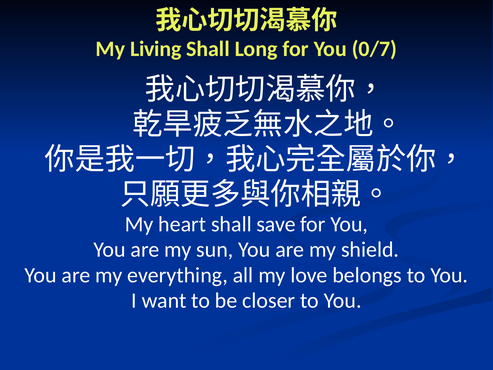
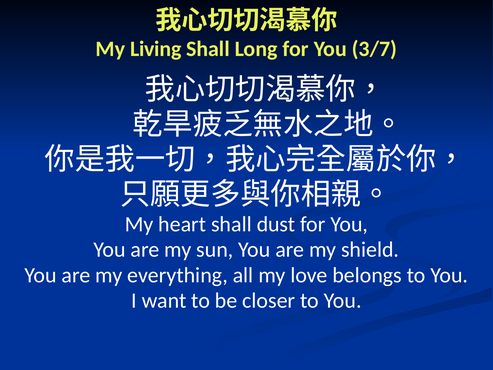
0/7: 0/7 -> 3/7
save: save -> dust
